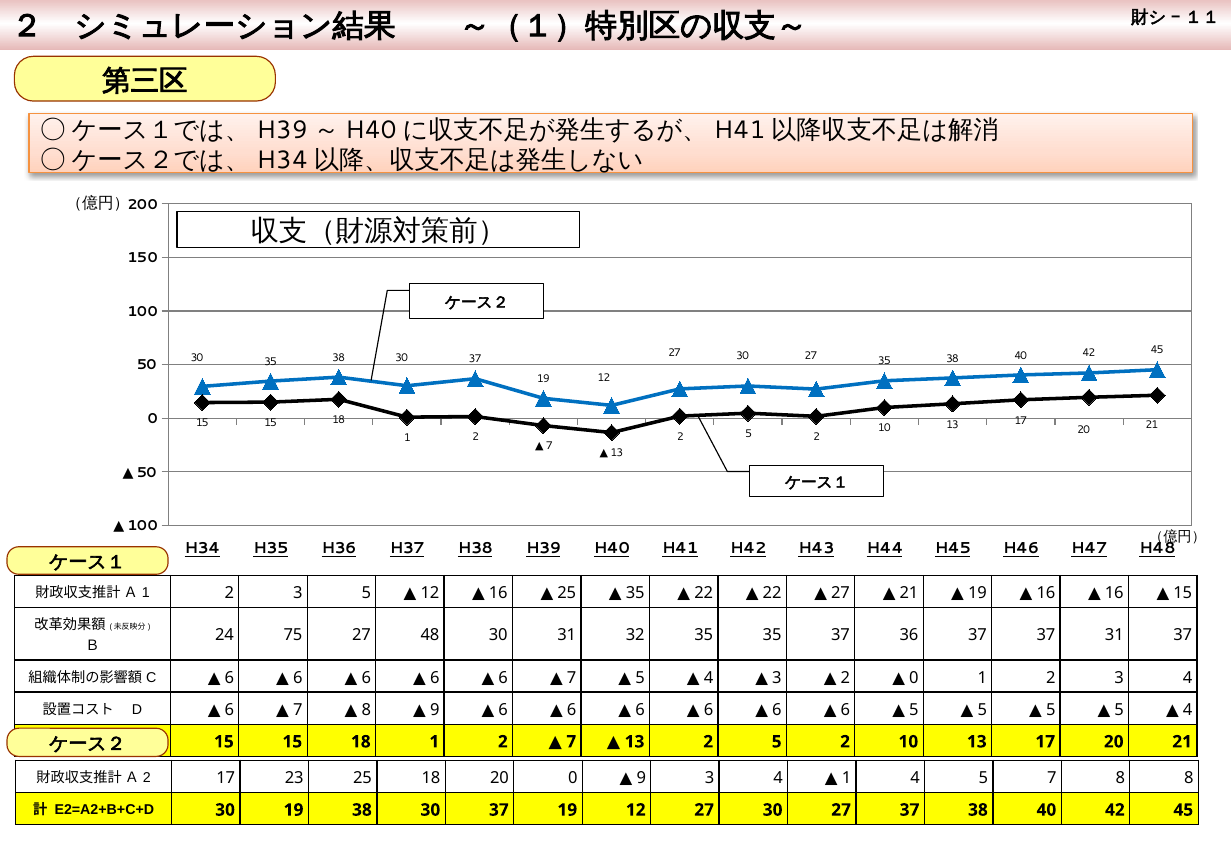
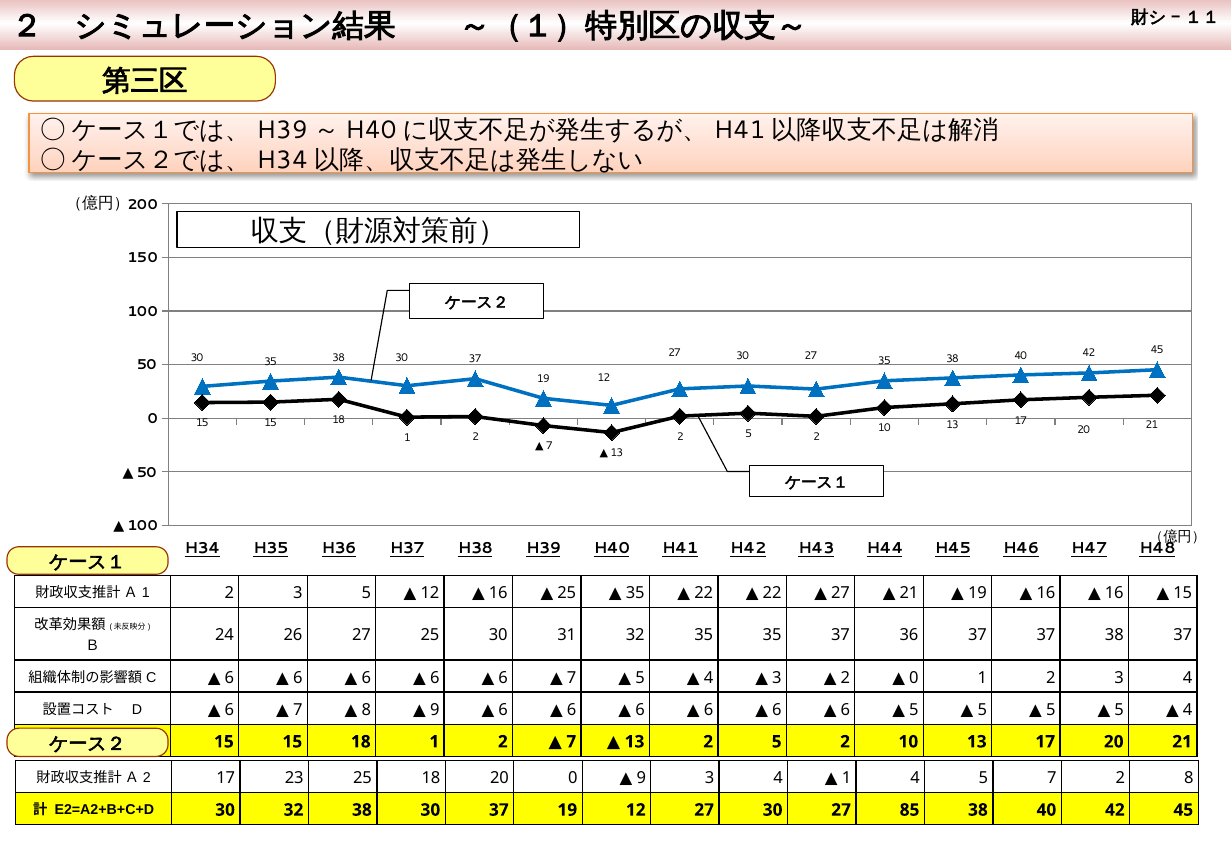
75: 75 -> 26
27 48: 48 -> 25
37 31: 31 -> 38
7 8: 8 -> 2
30 19: 19 -> 32
27 37: 37 -> 85
